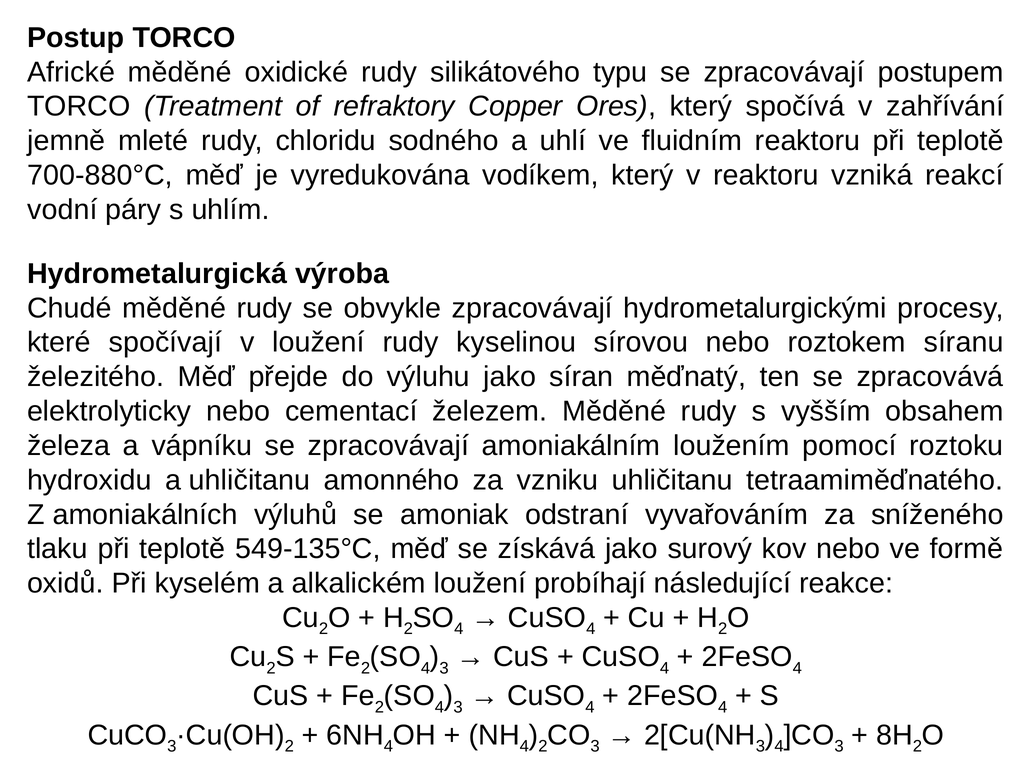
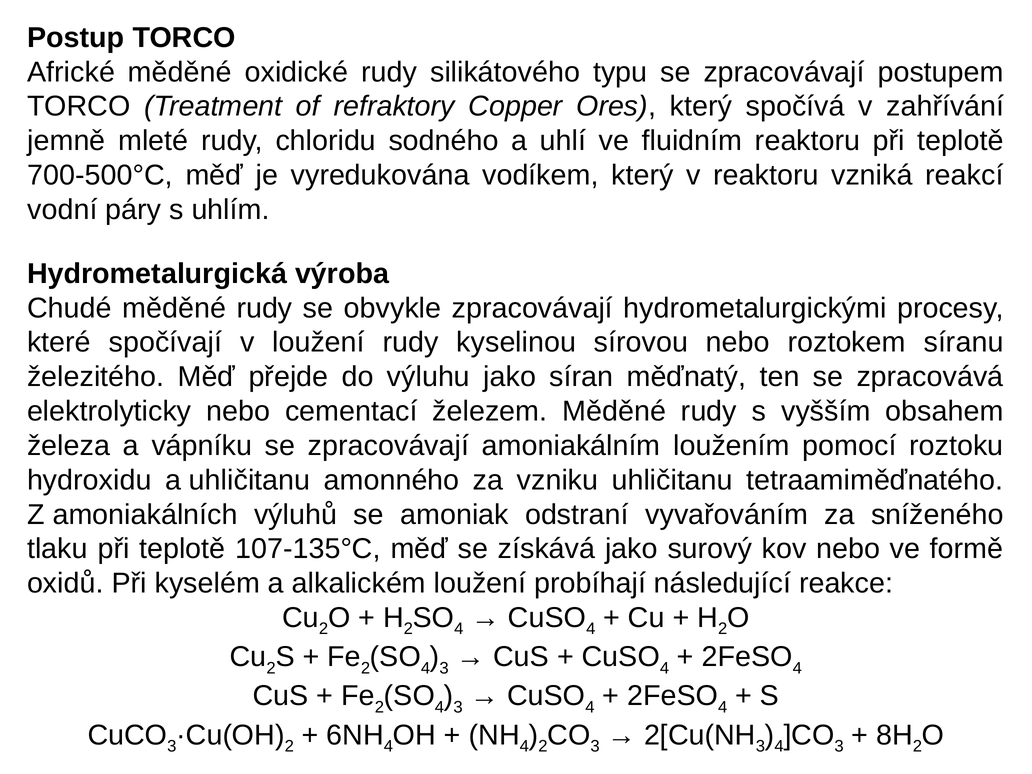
700-880°C: 700-880°C -> 700-500°C
549-135°C: 549-135°C -> 107-135°C
